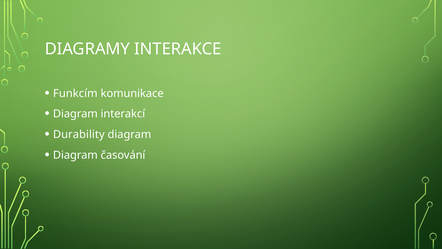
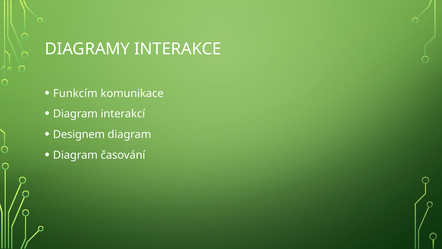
Durability: Durability -> Designem
